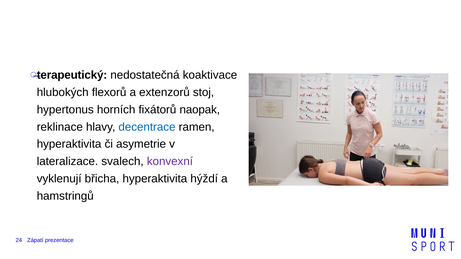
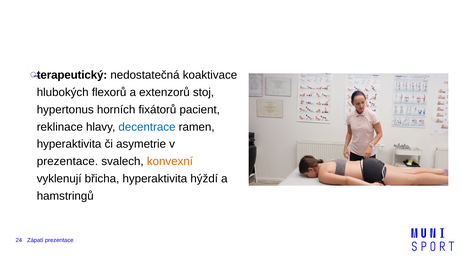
naopak: naopak -> pacient
lateralizace at (67, 162): lateralizace -> prezentace
konvexní colour: purple -> orange
